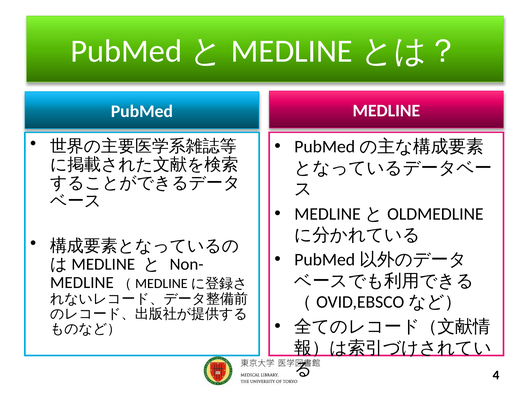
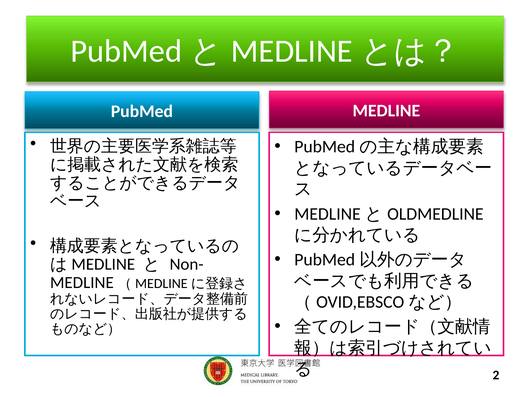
4: 4 -> 2
